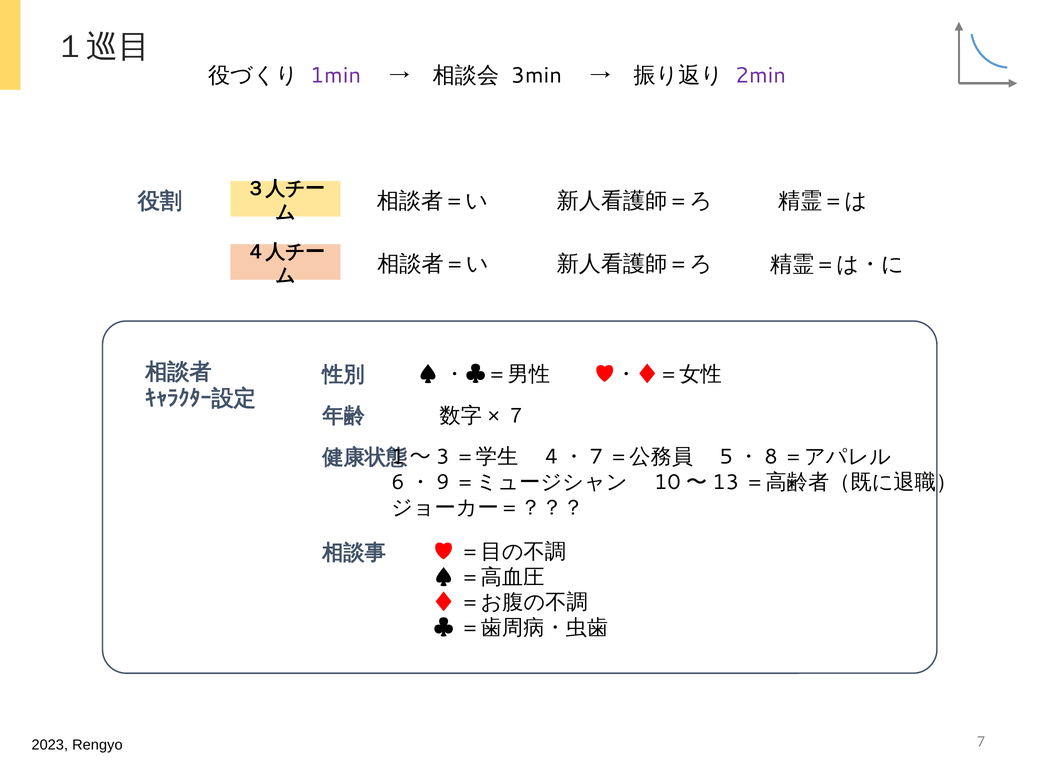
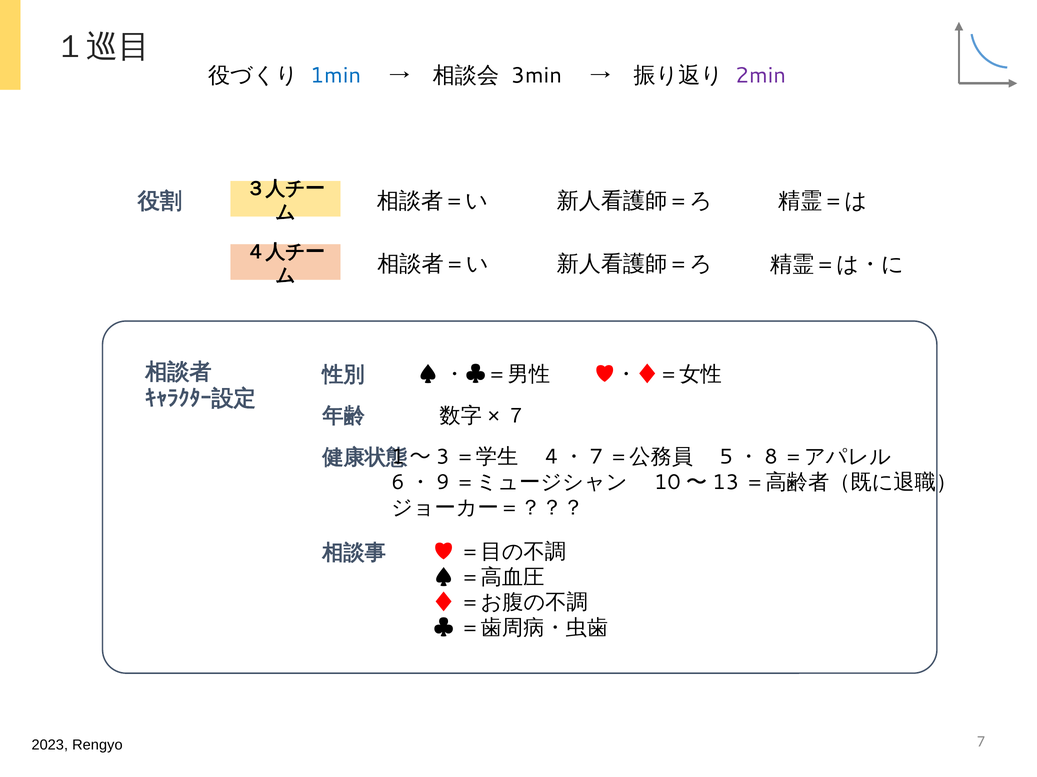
1min colour: purple -> blue
